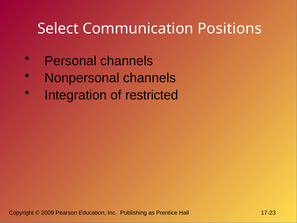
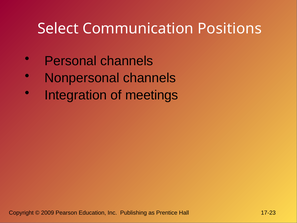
restricted: restricted -> meetings
